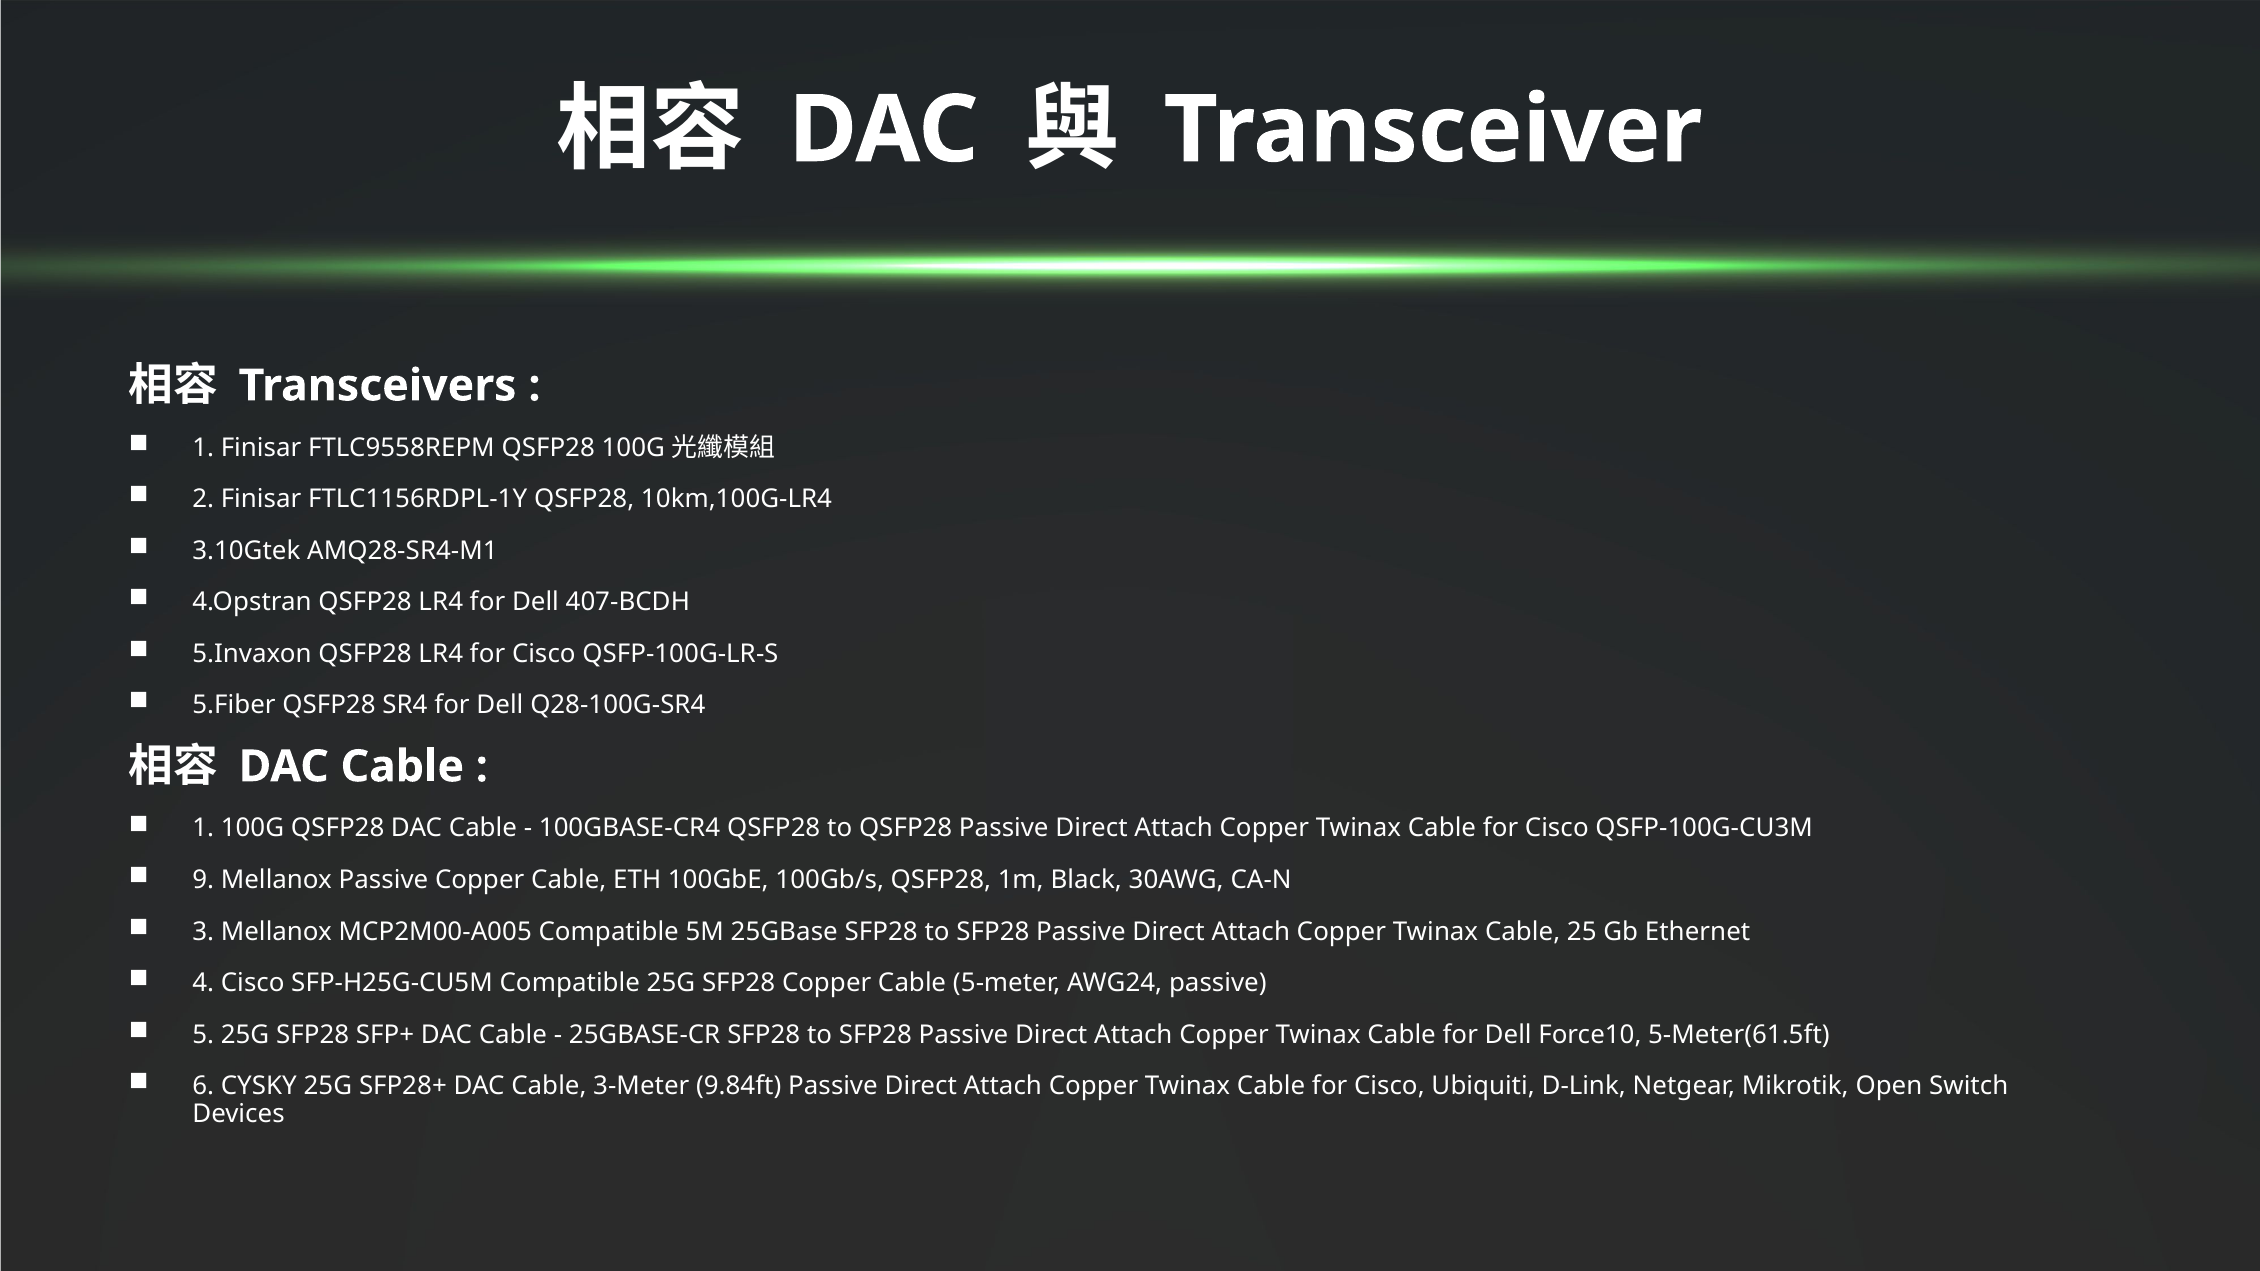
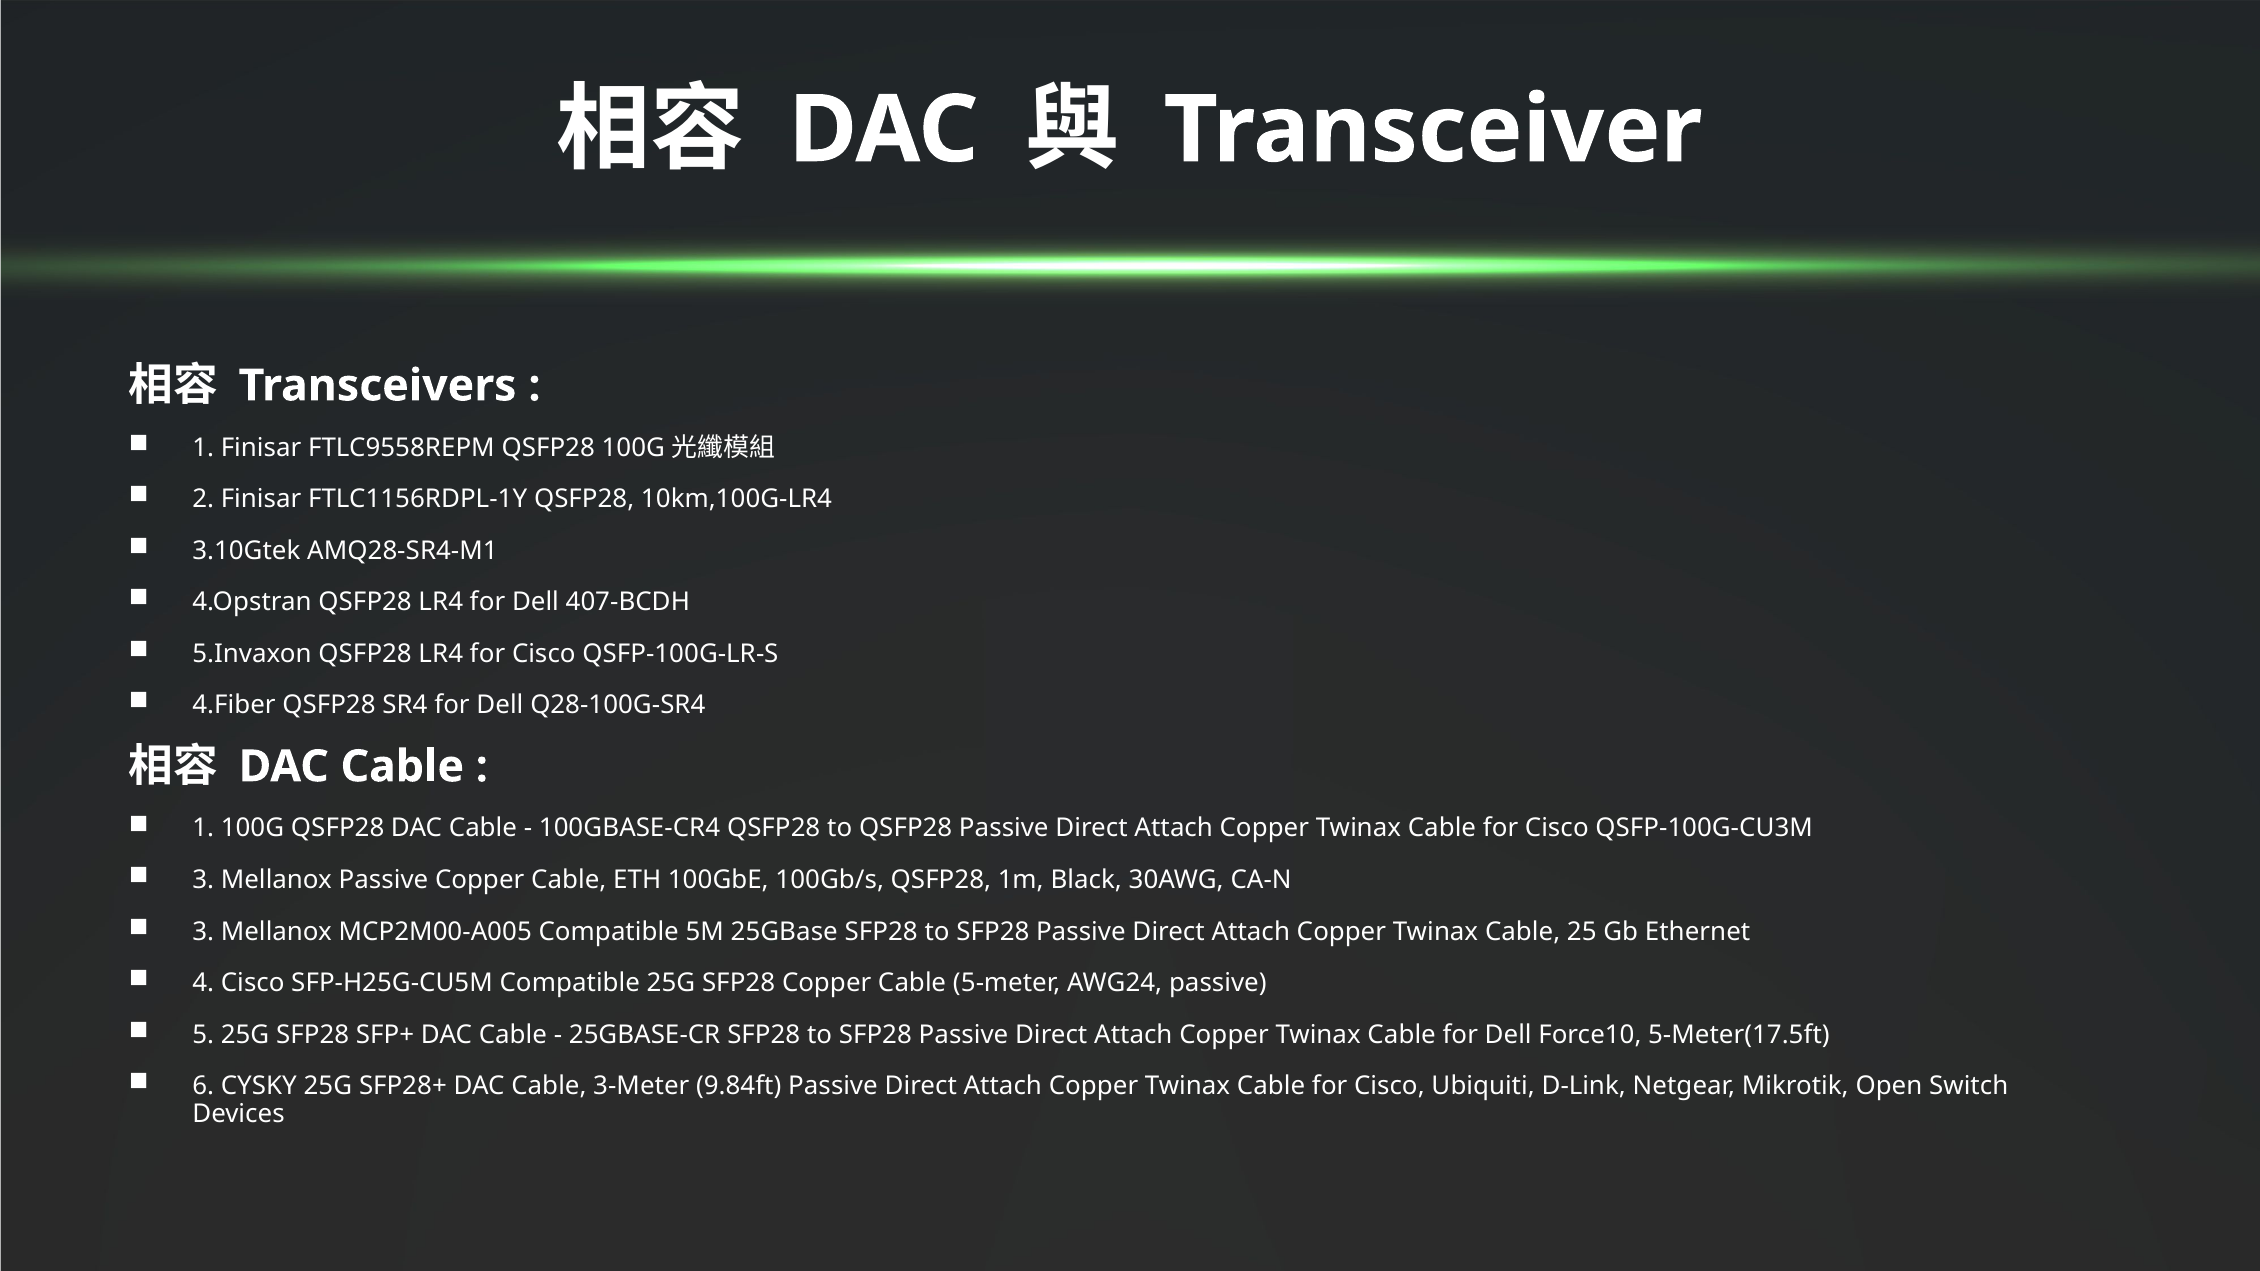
5.Fiber: 5.Fiber -> 4.Fiber
9 at (203, 880): 9 -> 3
5-Meter(61.5ft: 5-Meter(61.5ft -> 5-Meter(17.5ft
